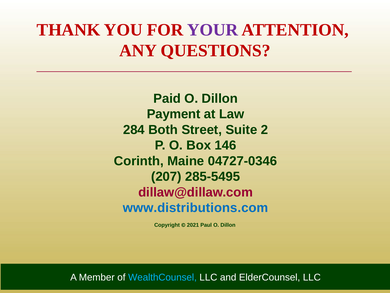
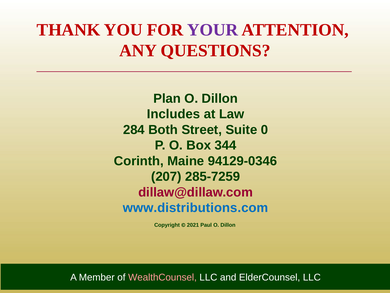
Paid: Paid -> Plan
Payment: Payment -> Includes
2: 2 -> 0
146: 146 -> 344
04727-0346: 04727-0346 -> 94129-0346
285-5495: 285-5495 -> 285-7259
WealthCounsel colour: light blue -> pink
